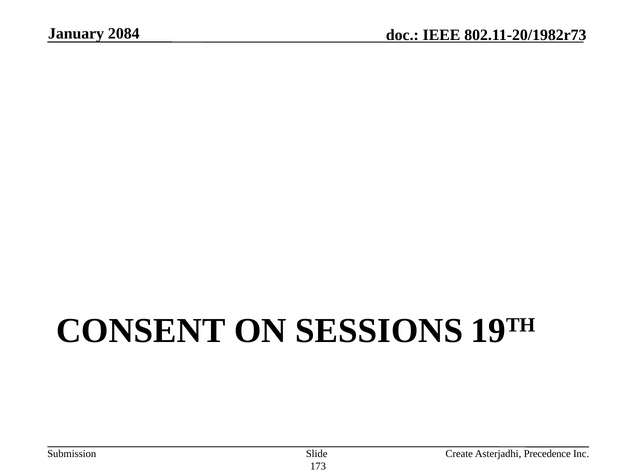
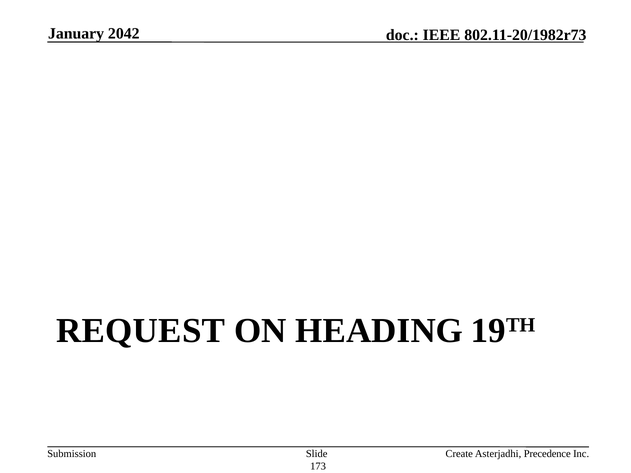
2084: 2084 -> 2042
CONSENT: CONSENT -> REQUEST
SESSIONS: SESSIONS -> HEADING
